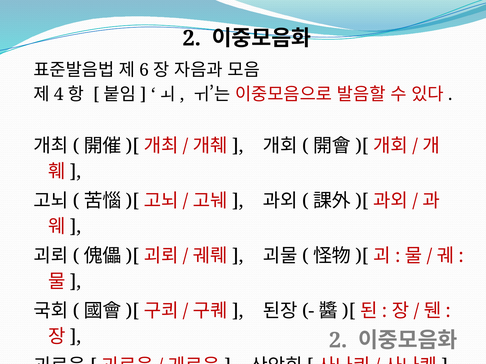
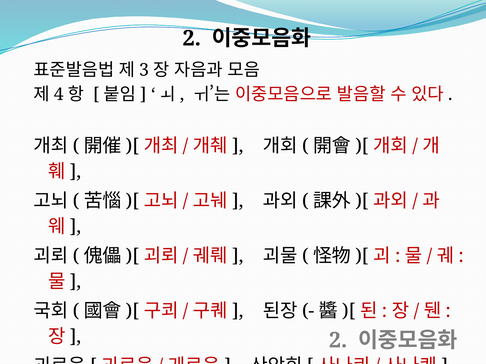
6: 6 -> 3
